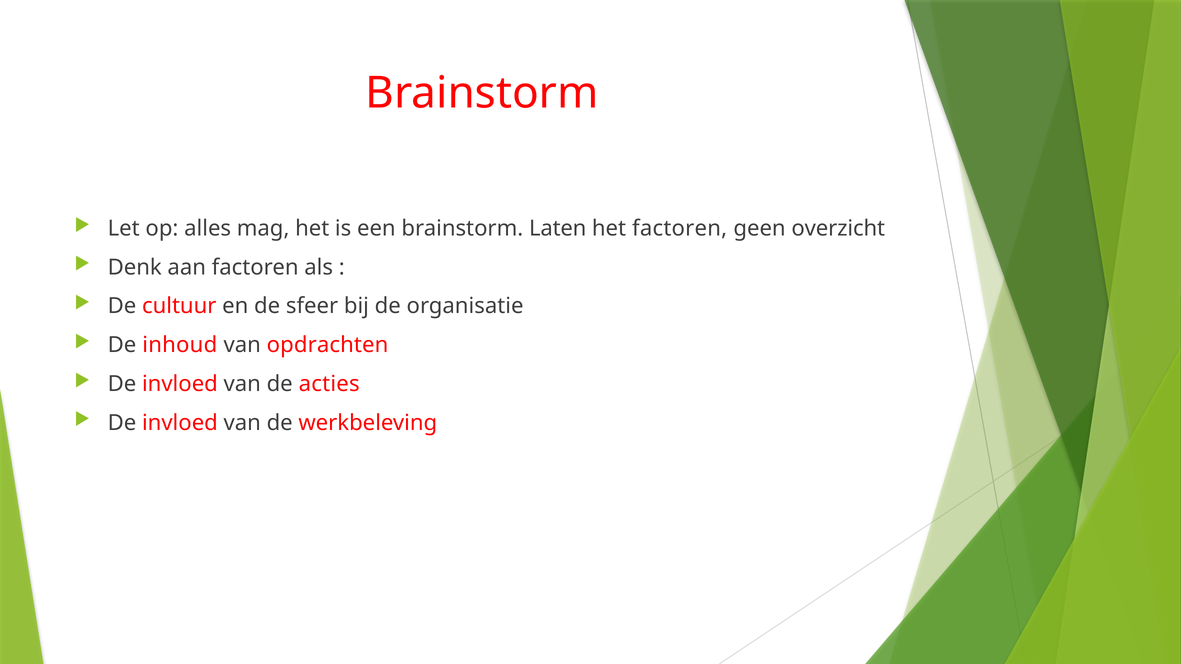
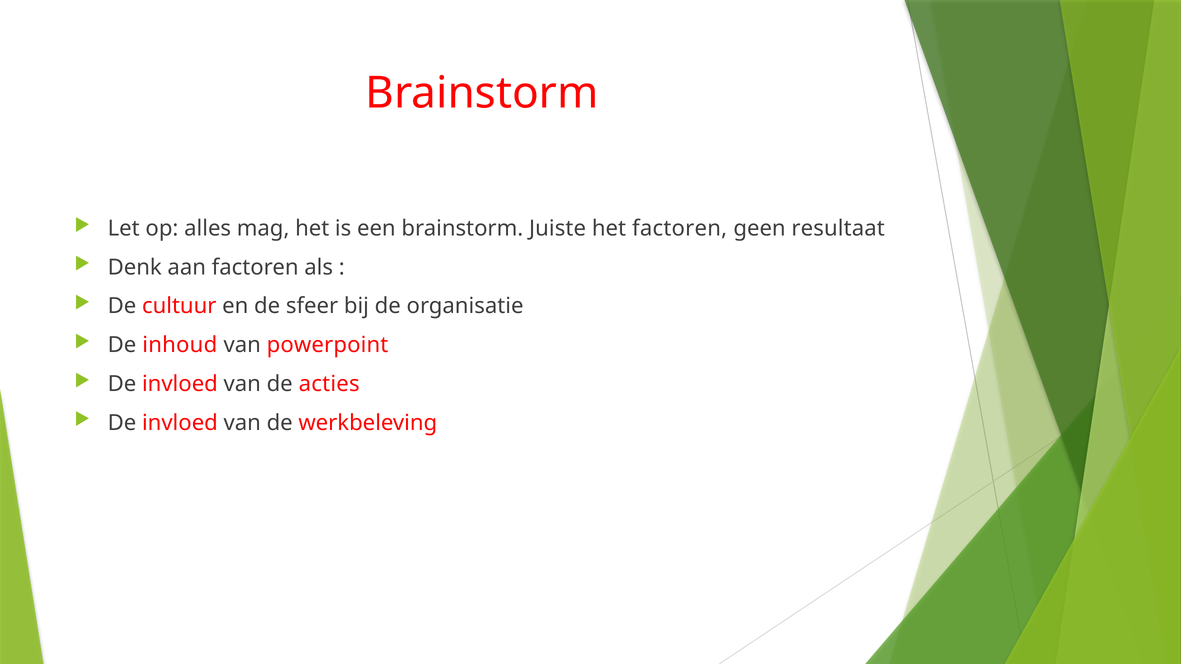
Laten: Laten -> Juiste
overzicht: overzicht -> resultaat
opdrachten: opdrachten -> powerpoint
